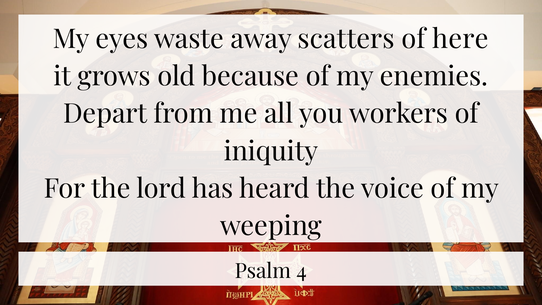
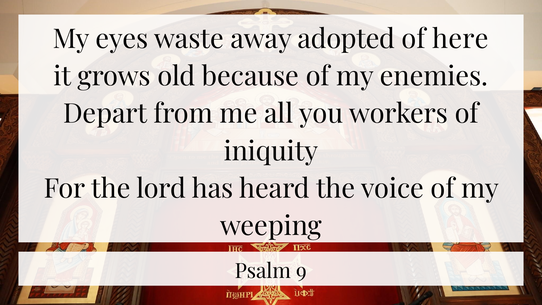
scatters: scatters -> adopted
4: 4 -> 9
